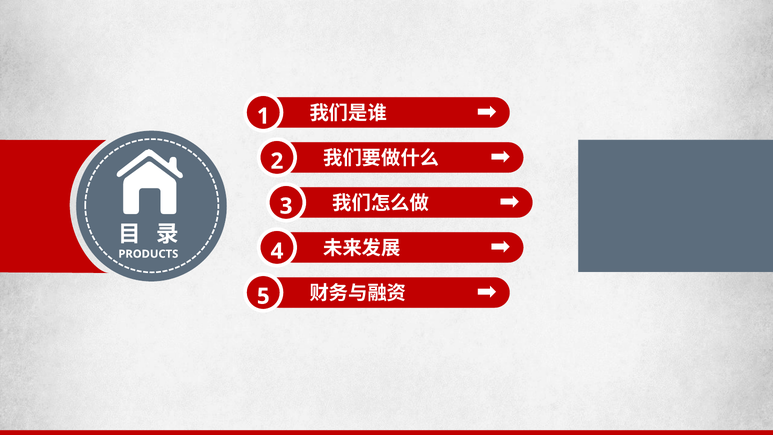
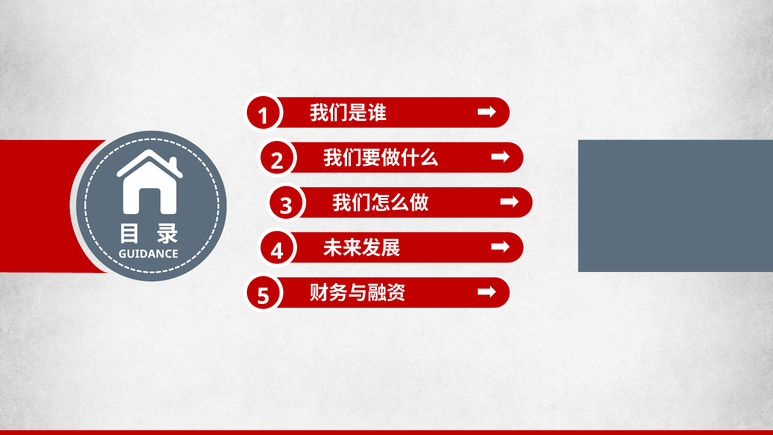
PRODUCTS: PRODUCTS -> GUIDANCE
